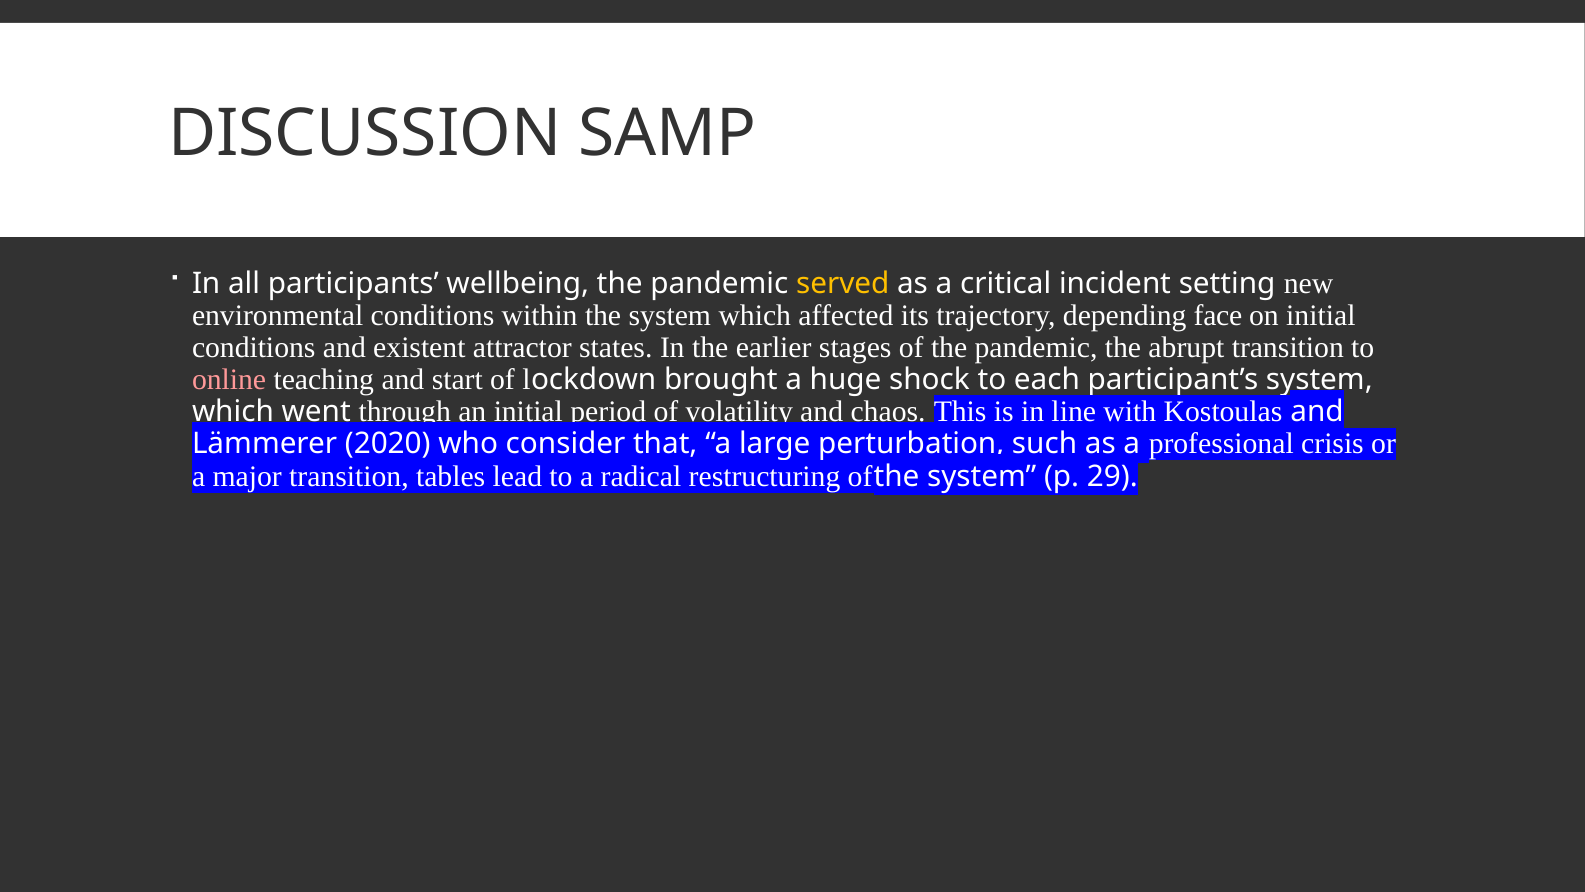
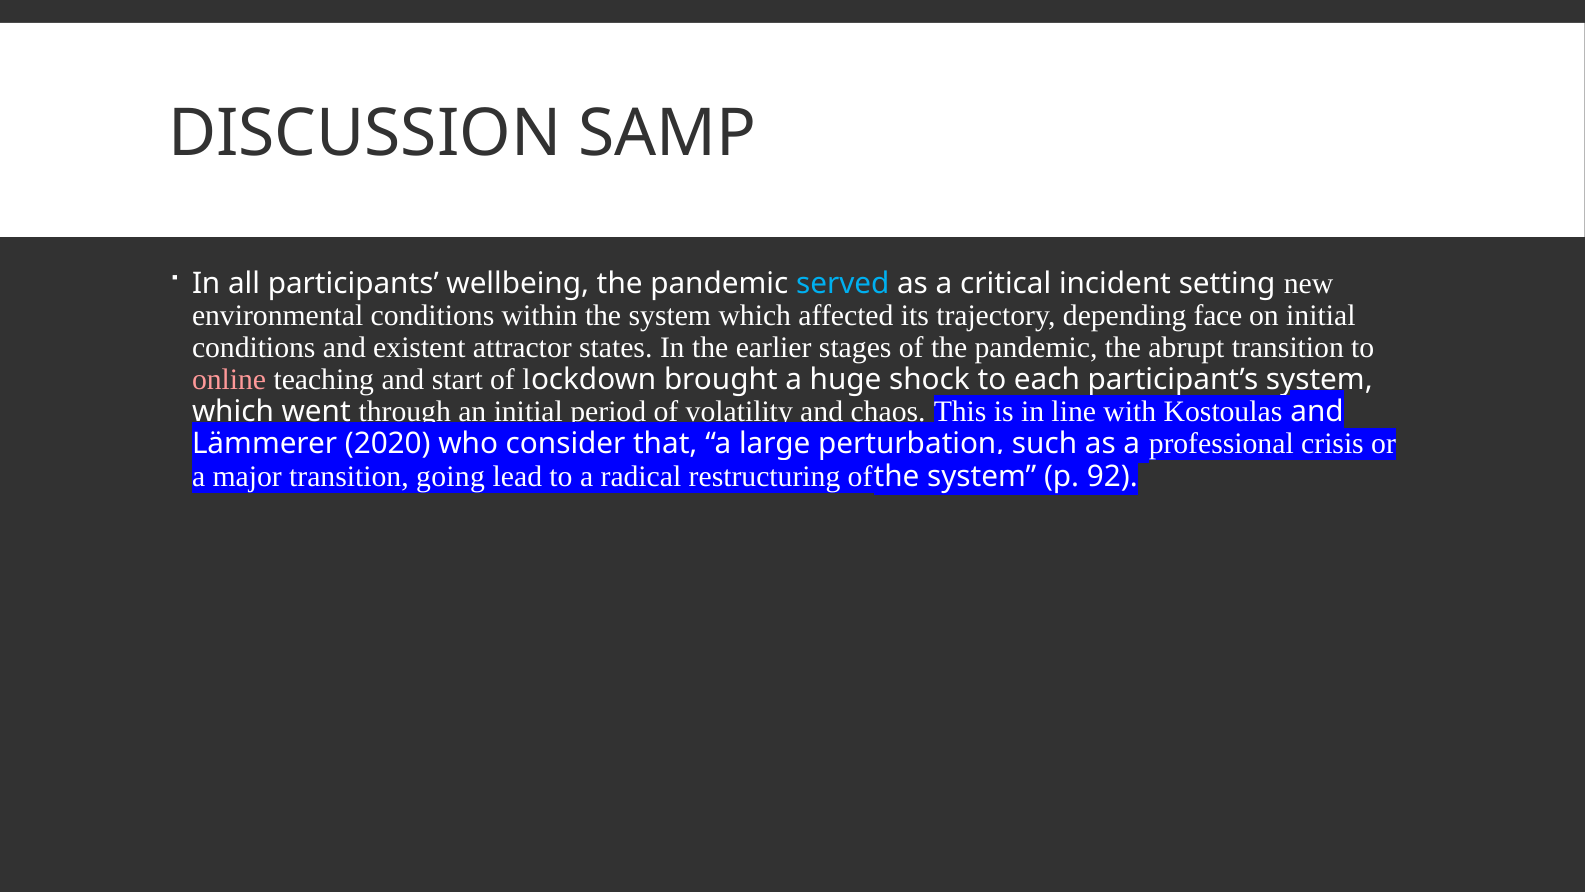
served colour: yellow -> light blue
tables: tables -> going
29: 29 -> 92
